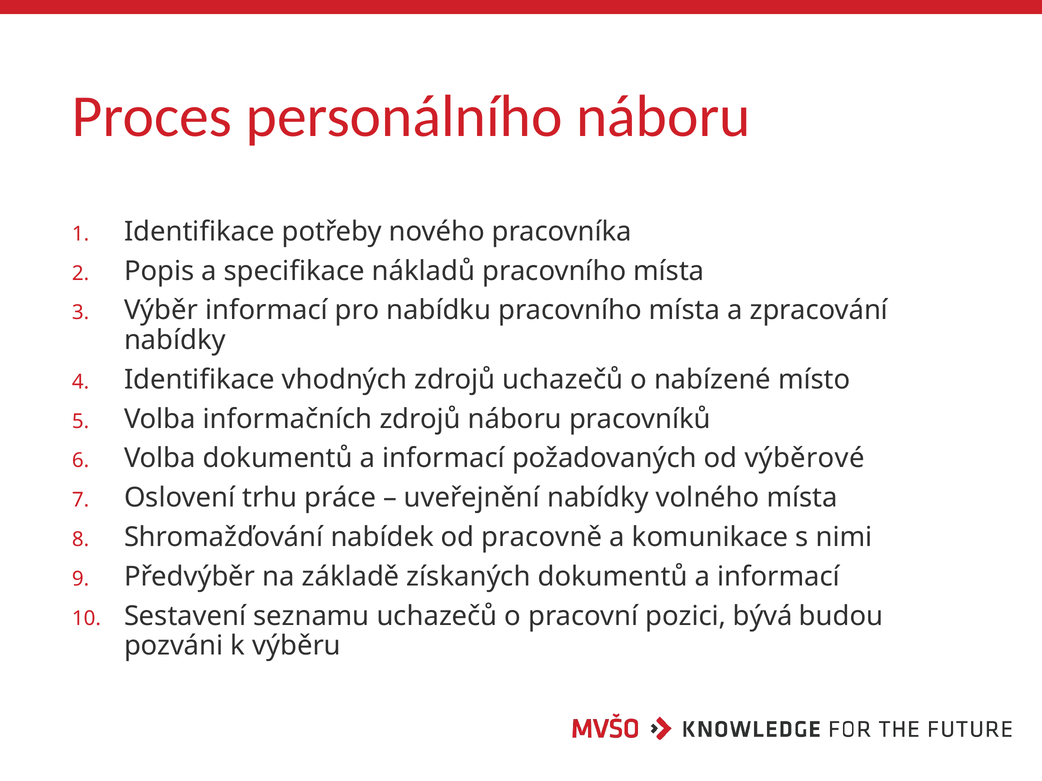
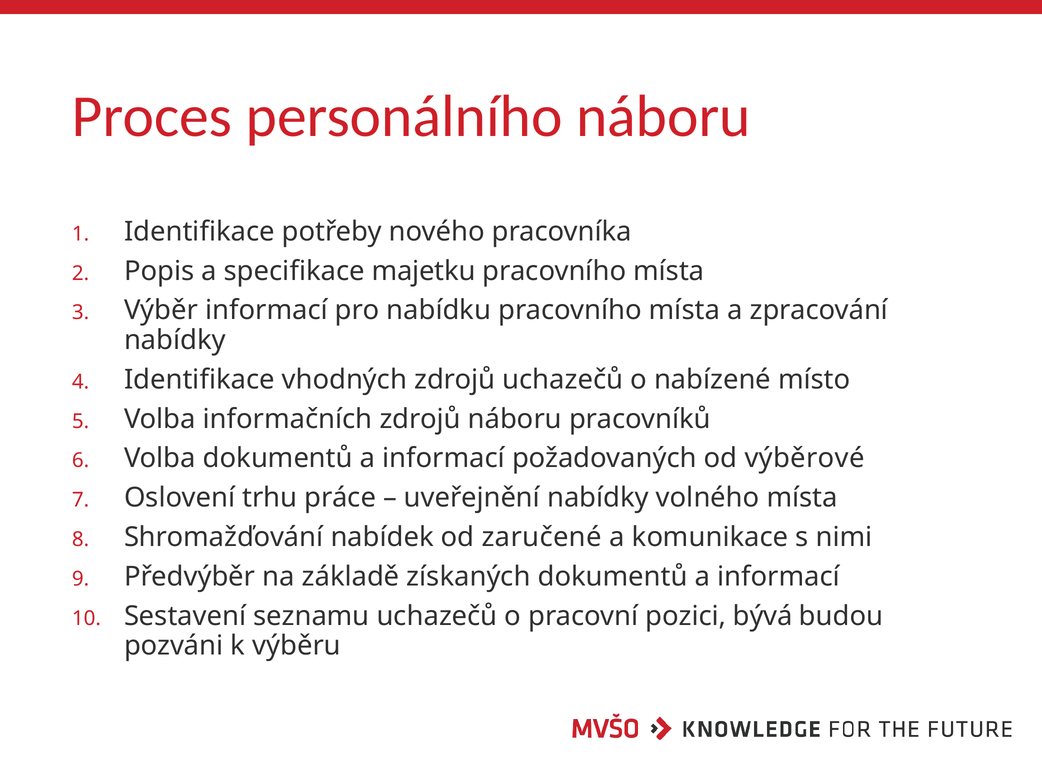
nákladů: nákladů -> majetku
pracovně: pracovně -> zaručené
